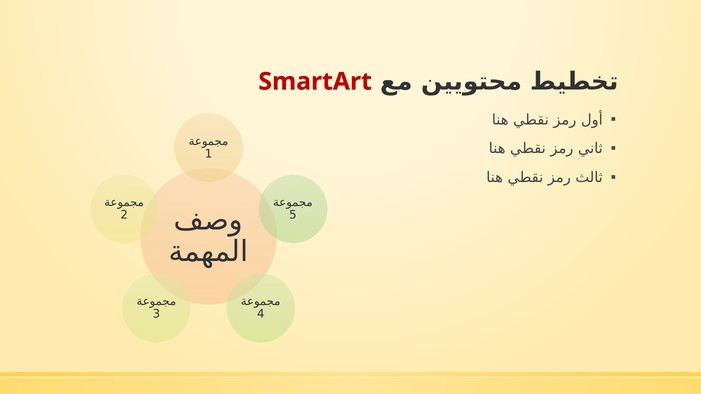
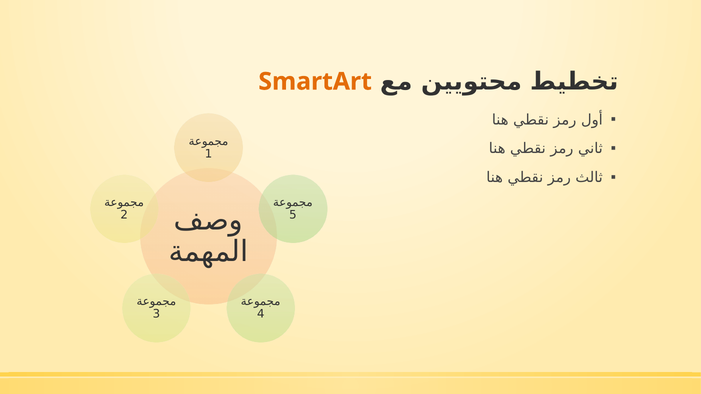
SmartArt colour: red -> orange
